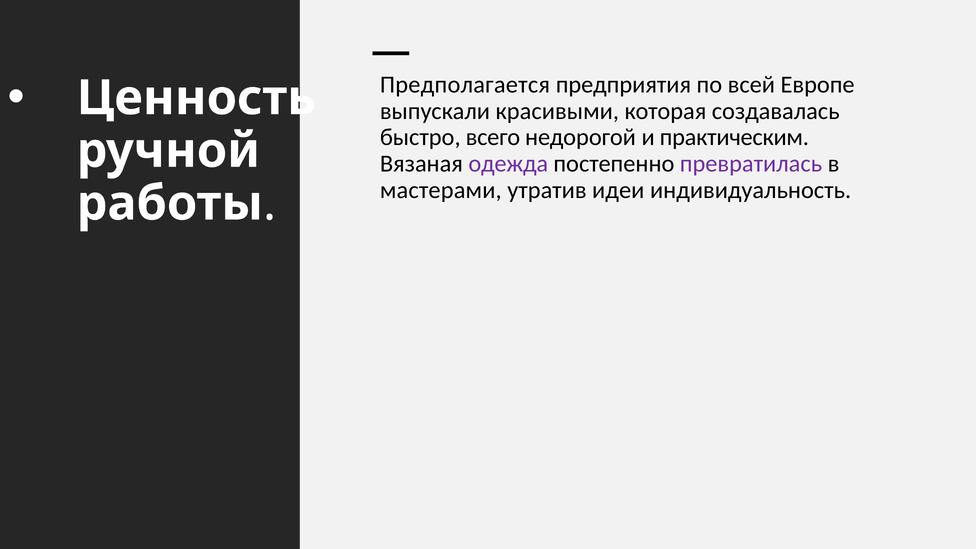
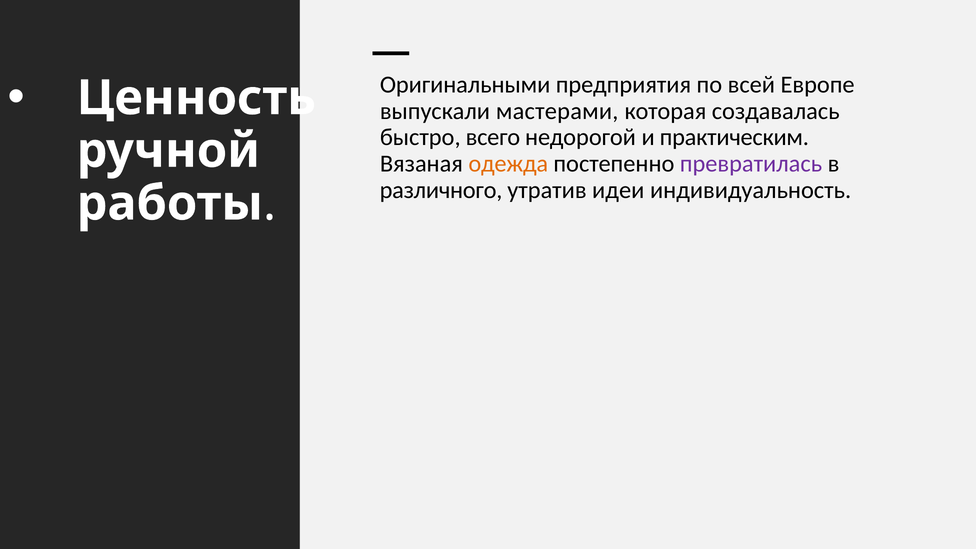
Предполагается: Предполагается -> Оригинальными
красивыми: красивыми -> мастерами
одежда colour: purple -> orange
мастерами: мастерами -> различного
